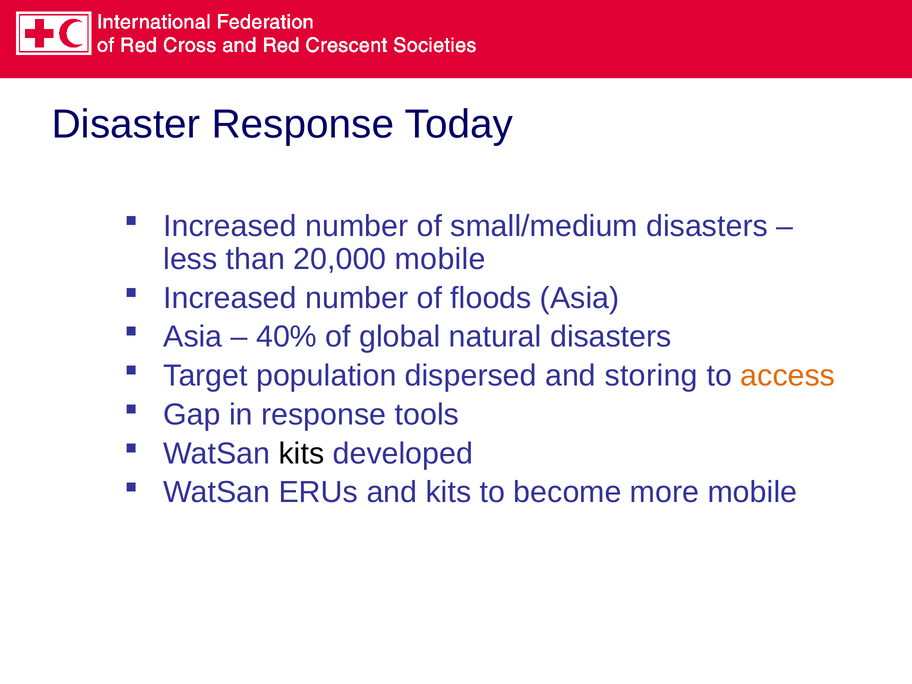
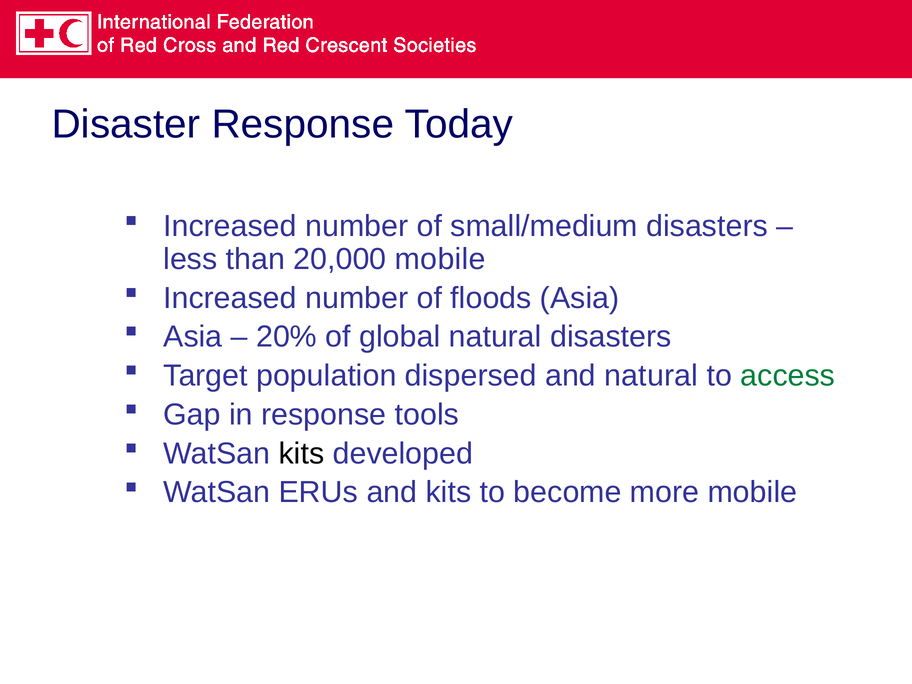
40%: 40% -> 20%
and storing: storing -> natural
access colour: orange -> green
